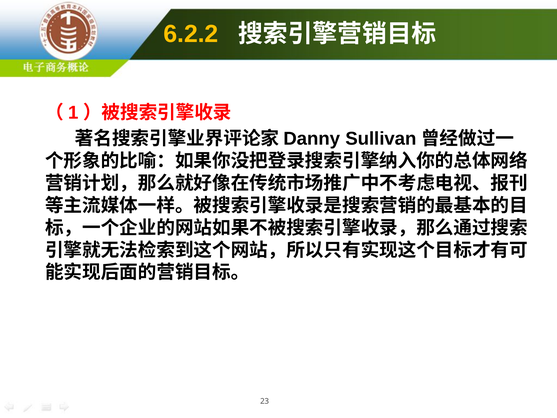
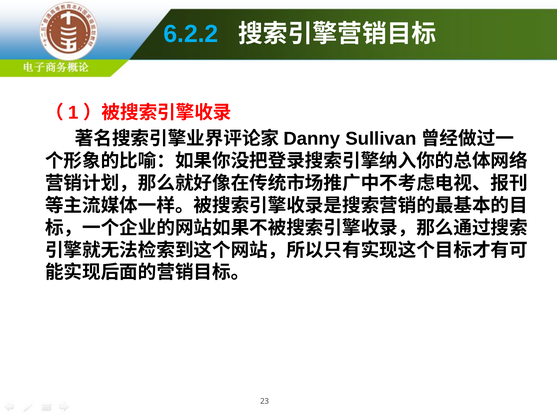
6.2.2 colour: yellow -> light blue
